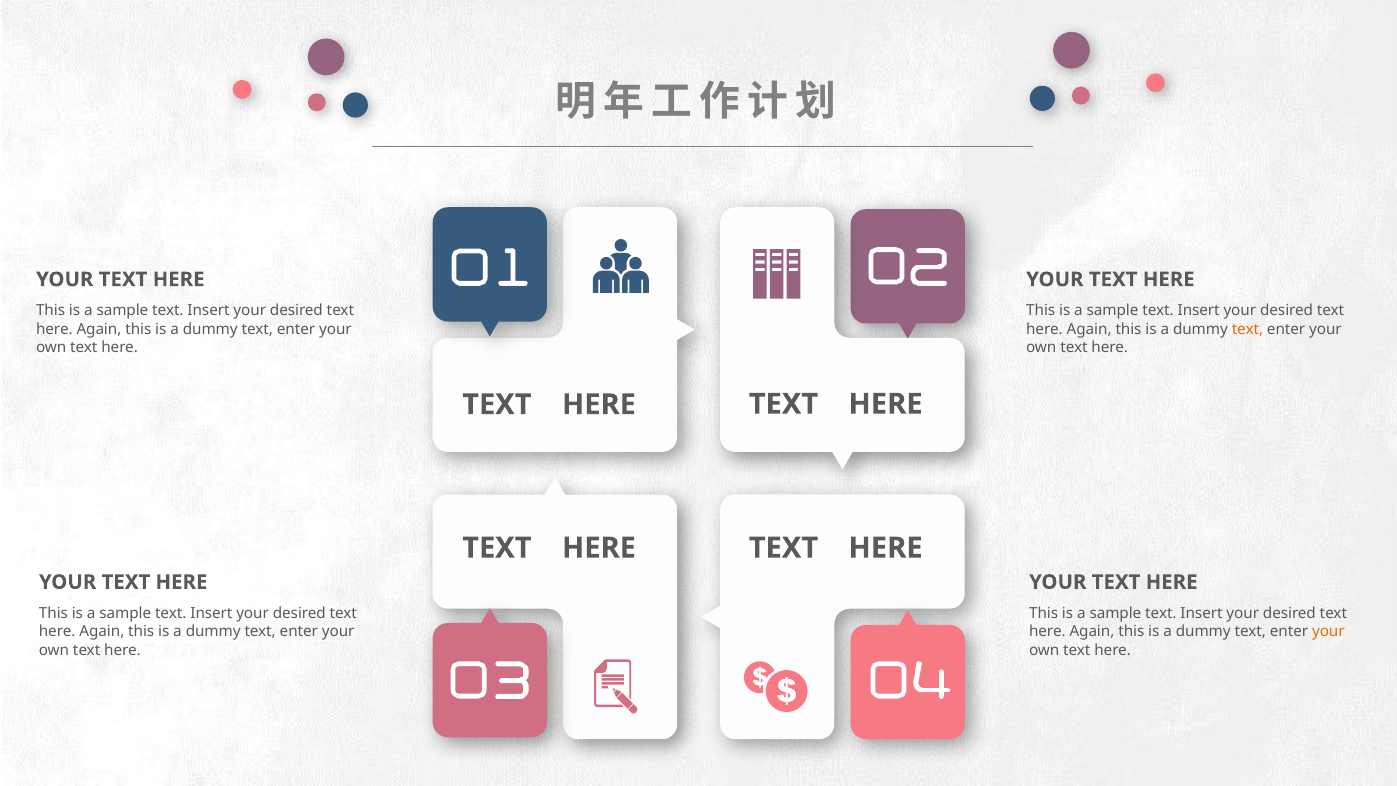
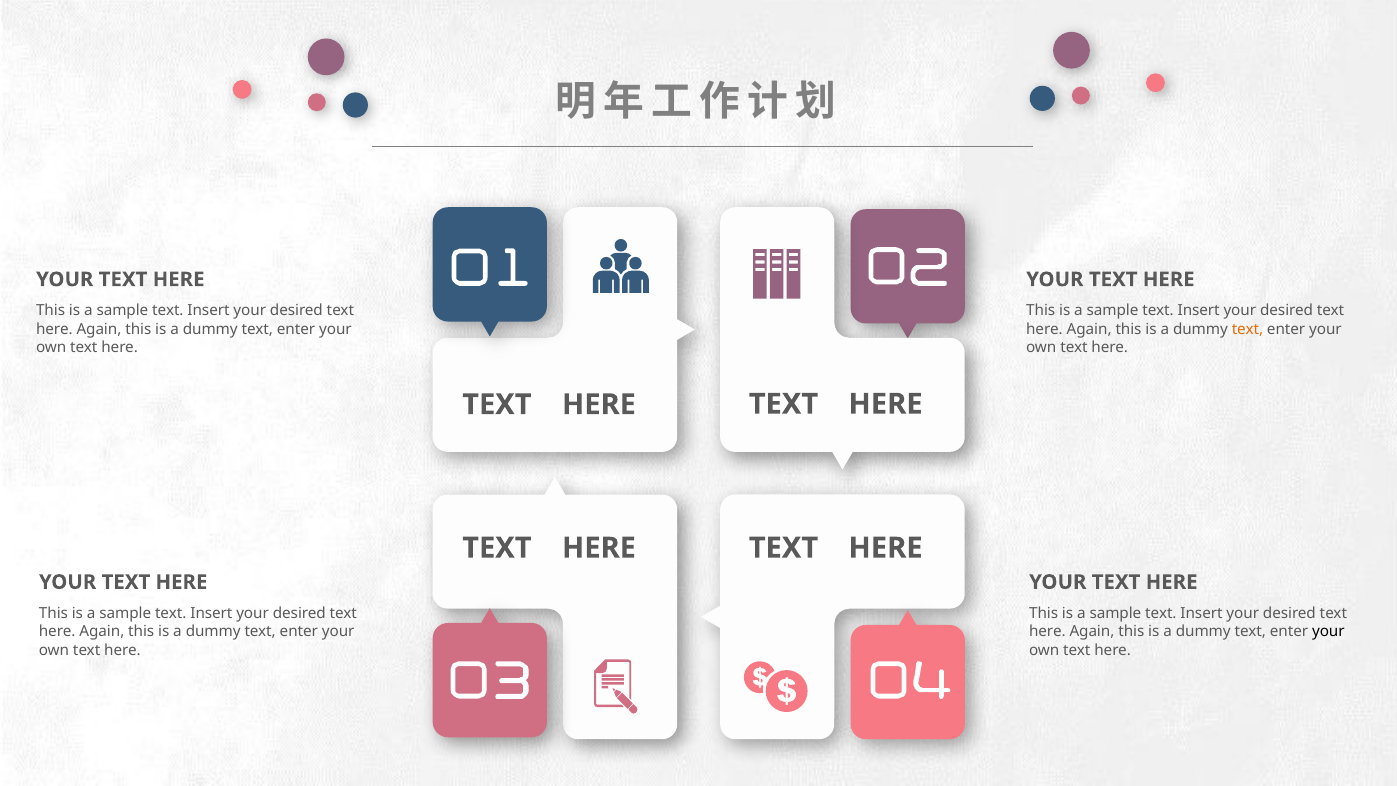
your at (1328, 632) colour: orange -> black
